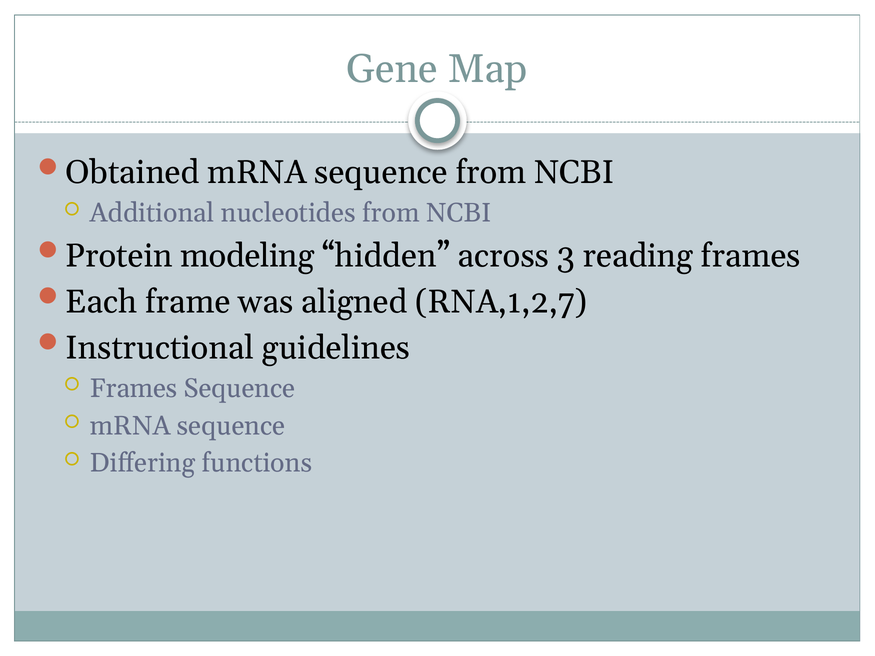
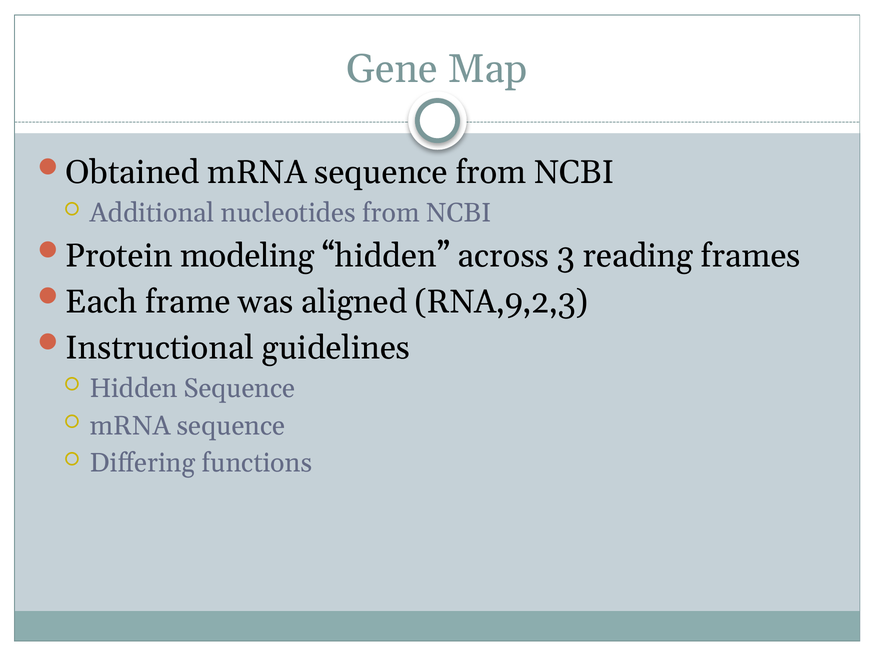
RNA,1,2,7: RNA,1,2,7 -> RNA,9,2,3
Frames at (134, 388): Frames -> Hidden
